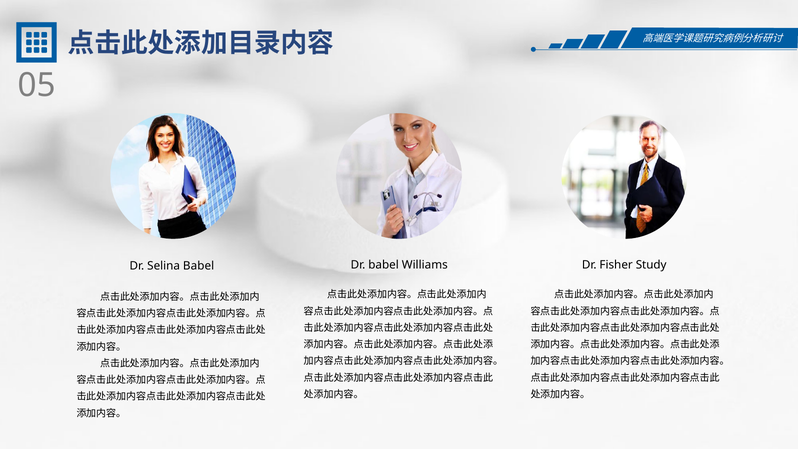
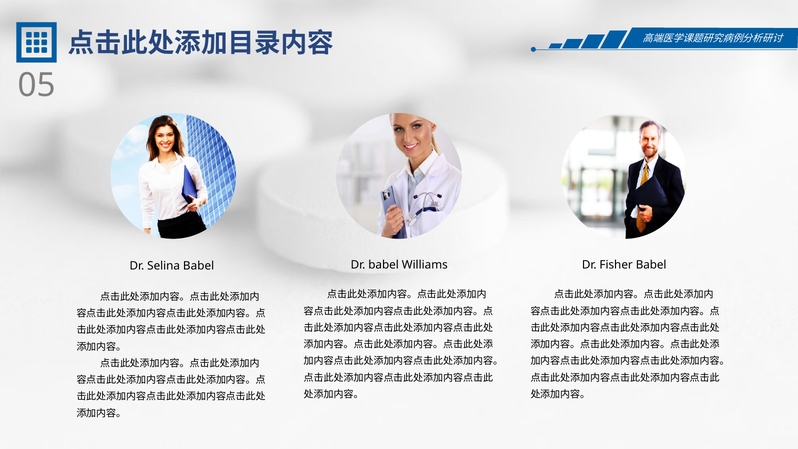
Fisher Study: Study -> Babel
